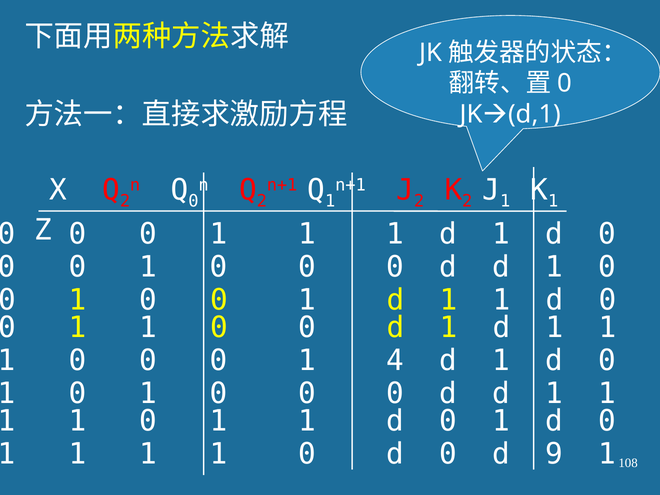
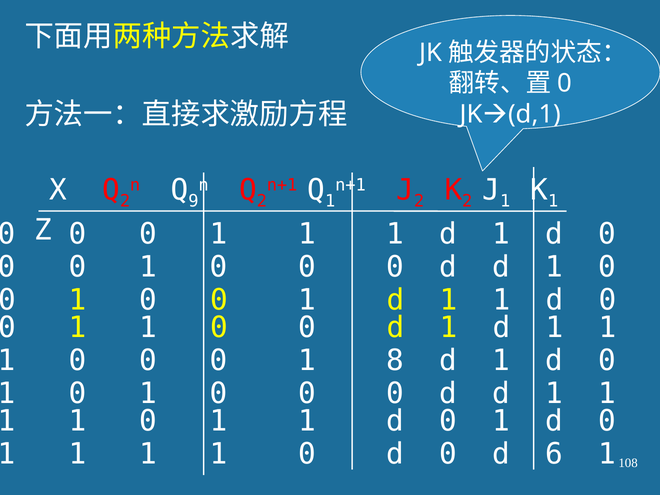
0 at (193, 201): 0 -> 9
4: 4 -> 8
9: 9 -> 6
